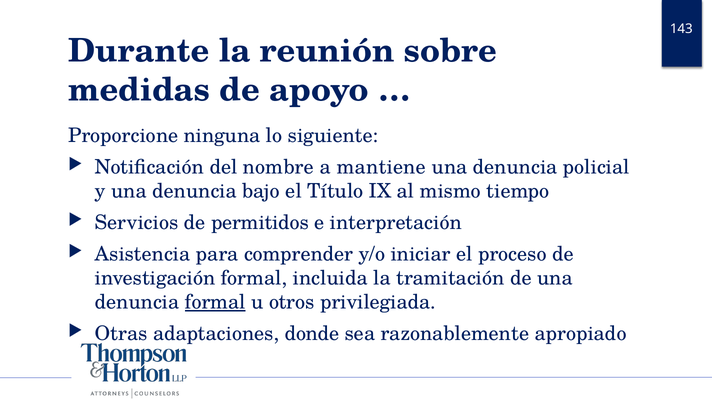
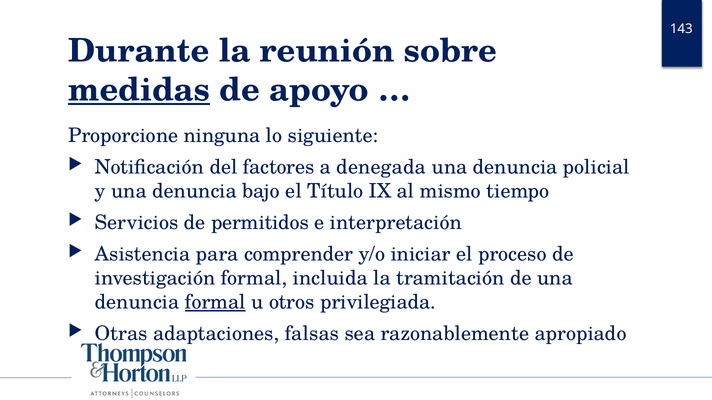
medidas underline: none -> present
nombre: nombre -> factores
mantiene: mantiene -> denegada
donde: donde -> falsas
